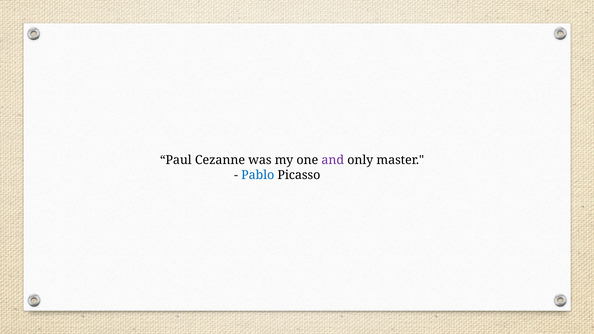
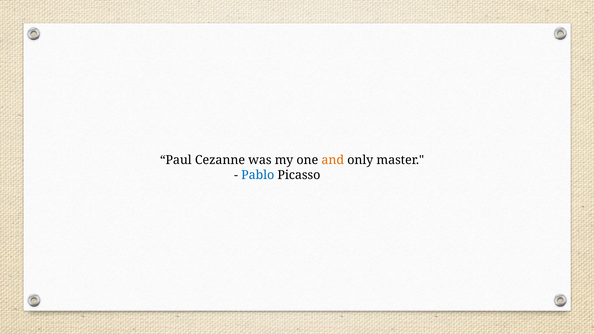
and colour: purple -> orange
